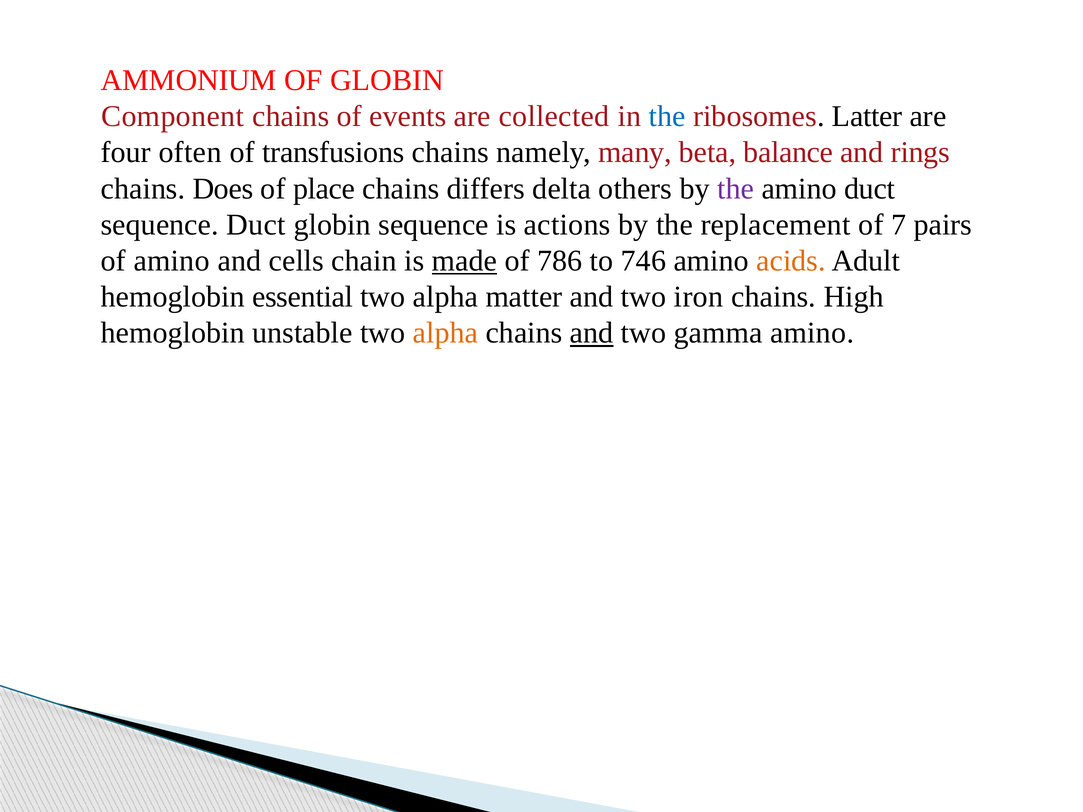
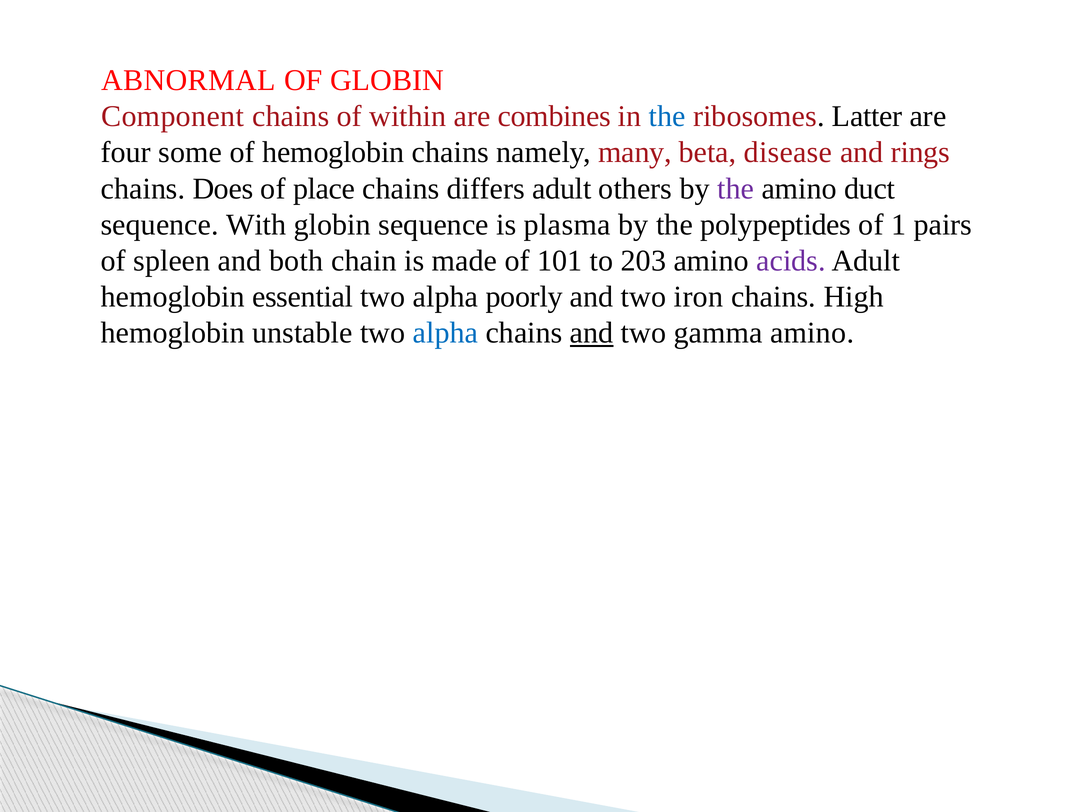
AMMONIUM: AMMONIUM -> ABNORMAL
events: events -> within
collected: collected -> combines
often: often -> some
of transfusions: transfusions -> hemoglobin
balance: balance -> disease
differs delta: delta -> adult
sequence Duct: Duct -> With
actions: actions -> plasma
replacement: replacement -> polypeptides
7: 7 -> 1
of amino: amino -> spleen
cells: cells -> both
made underline: present -> none
786: 786 -> 101
746: 746 -> 203
acids colour: orange -> purple
matter: matter -> poorly
alpha at (445, 333) colour: orange -> blue
